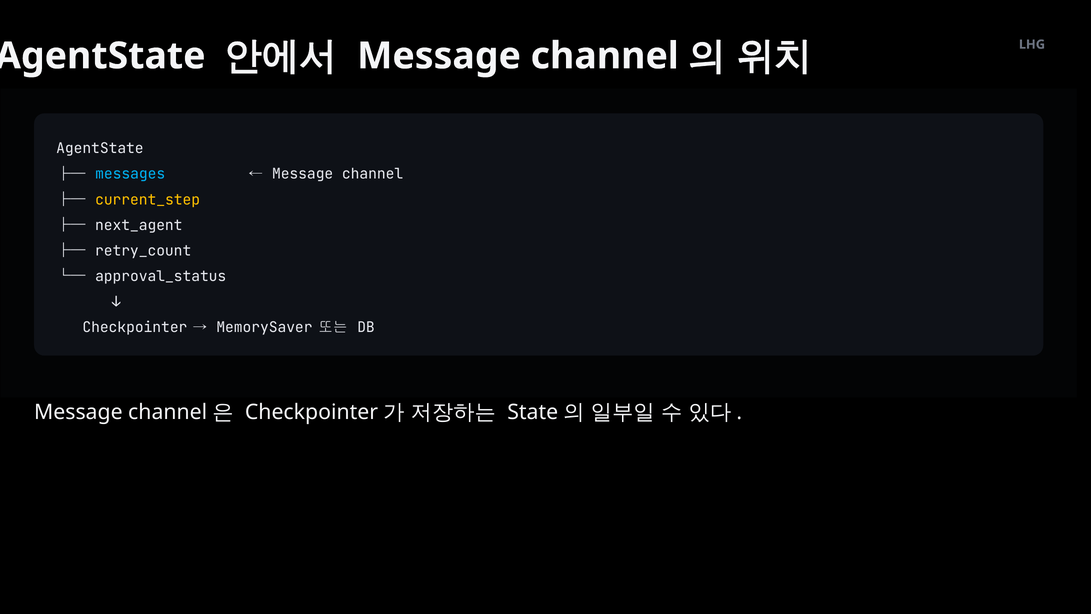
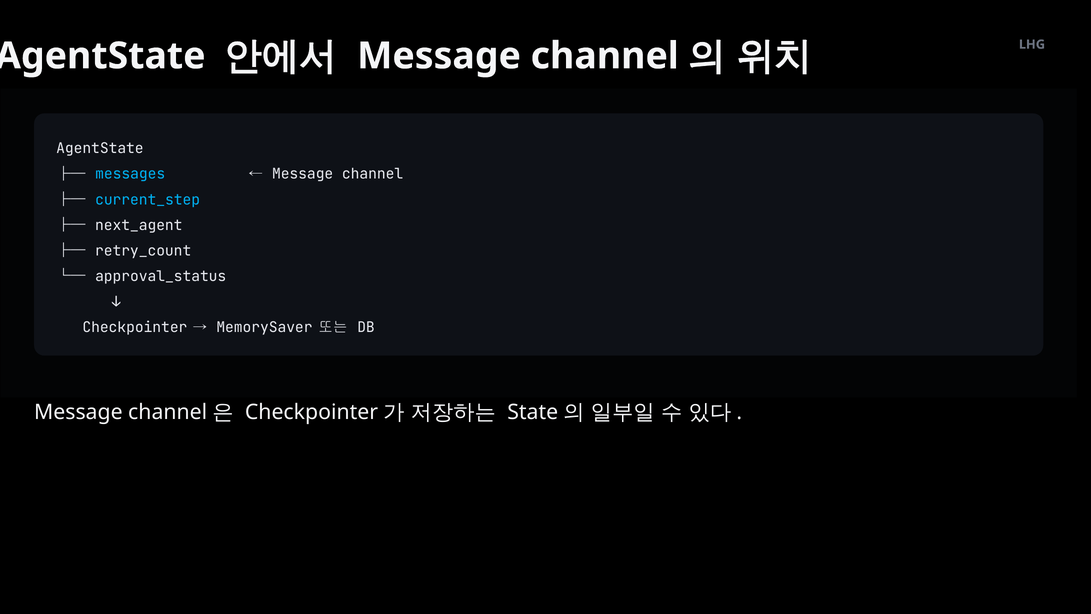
current_step colour: yellow -> light blue
